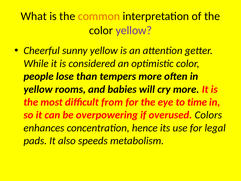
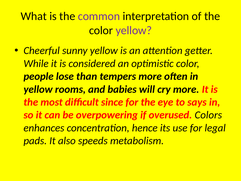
common colour: orange -> purple
from: from -> since
time: time -> says
